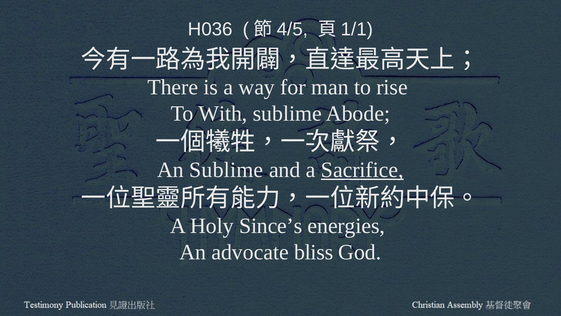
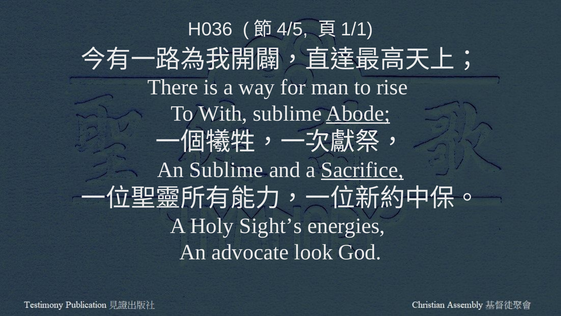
Abode underline: none -> present
Since’s: Since’s -> Sight’s
bliss: bliss -> look
